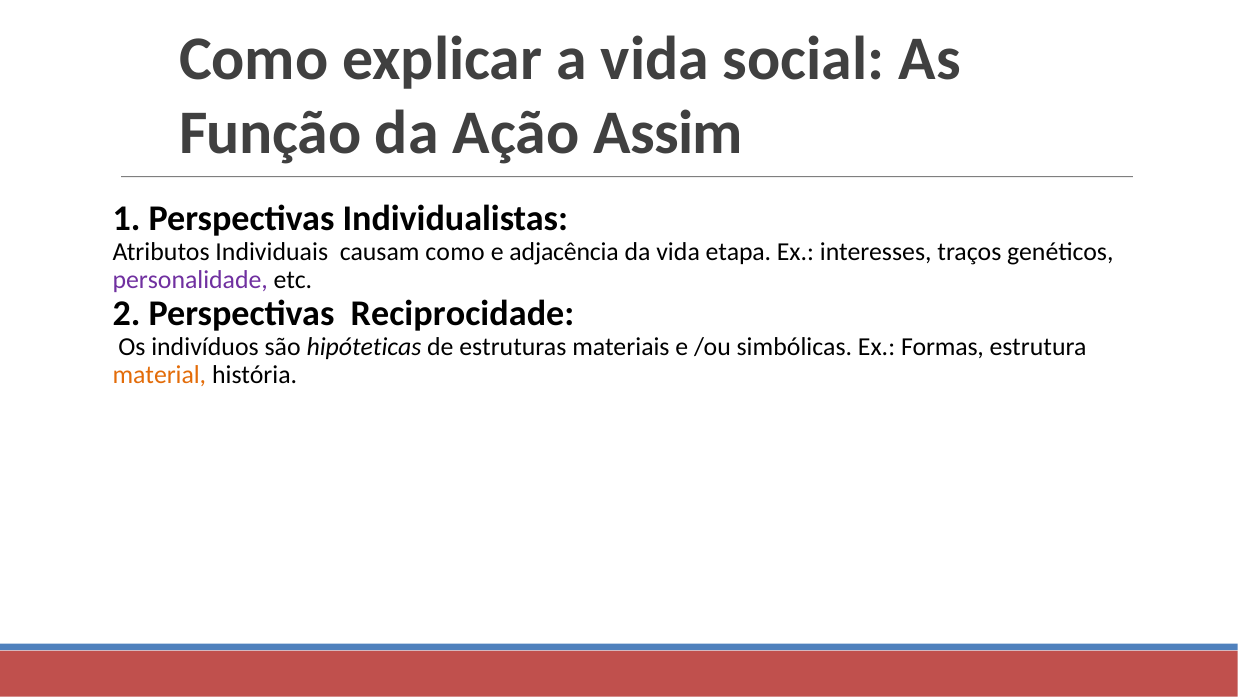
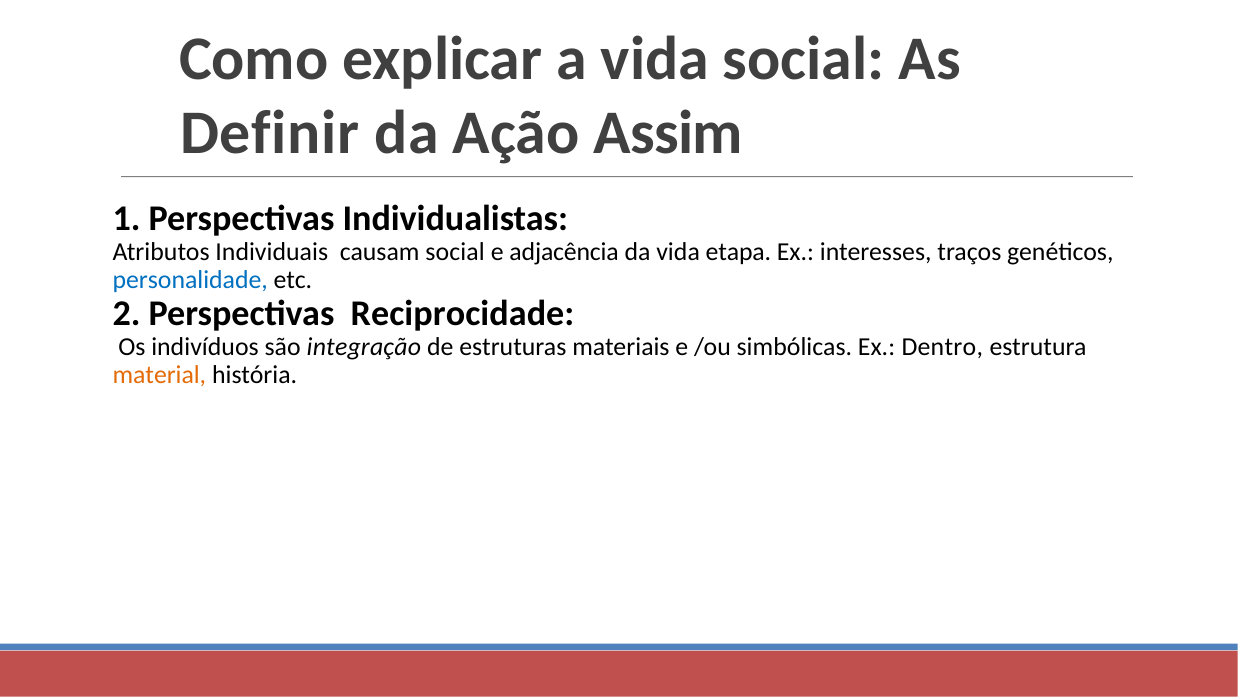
Função: Função -> Definir
causam como: como -> social
personalidade colour: purple -> blue
hipóteticas: hipóteticas -> integração
Formas: Formas -> Dentro
